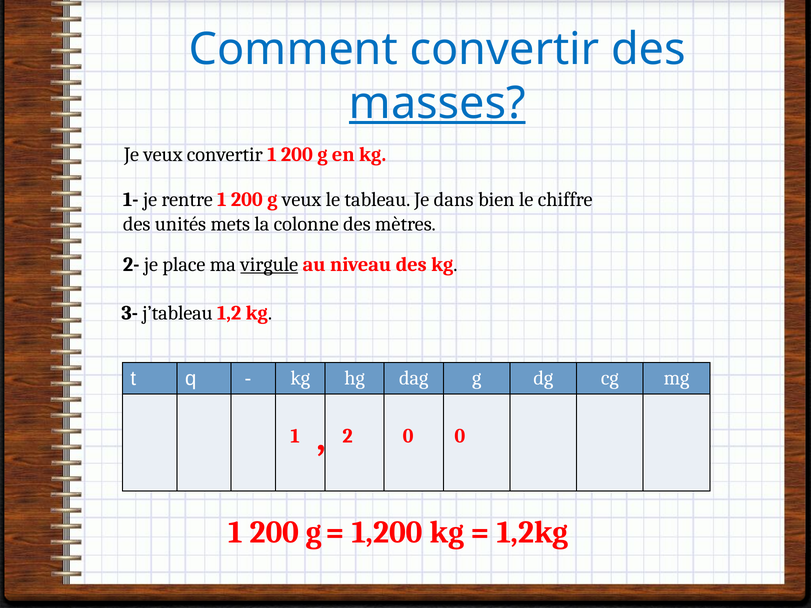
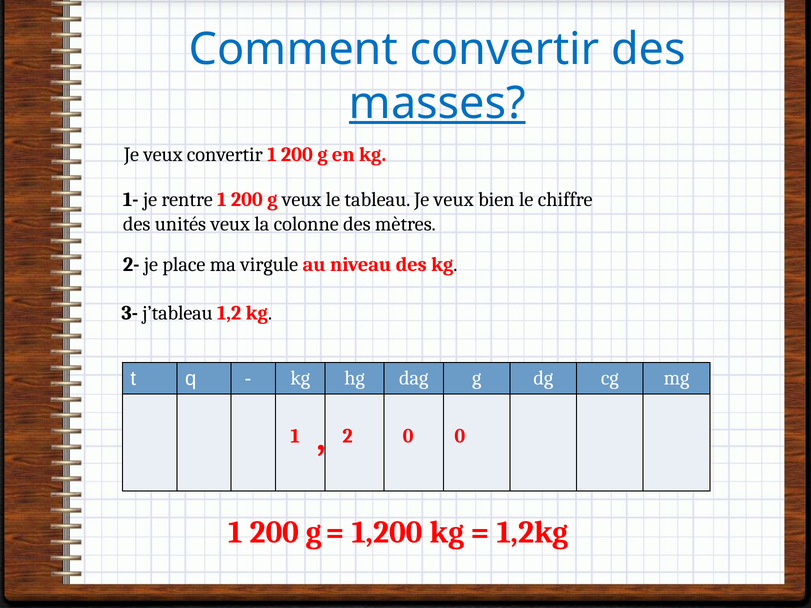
tableau Je dans: dans -> veux
unités mets: mets -> veux
virgule underline: present -> none
